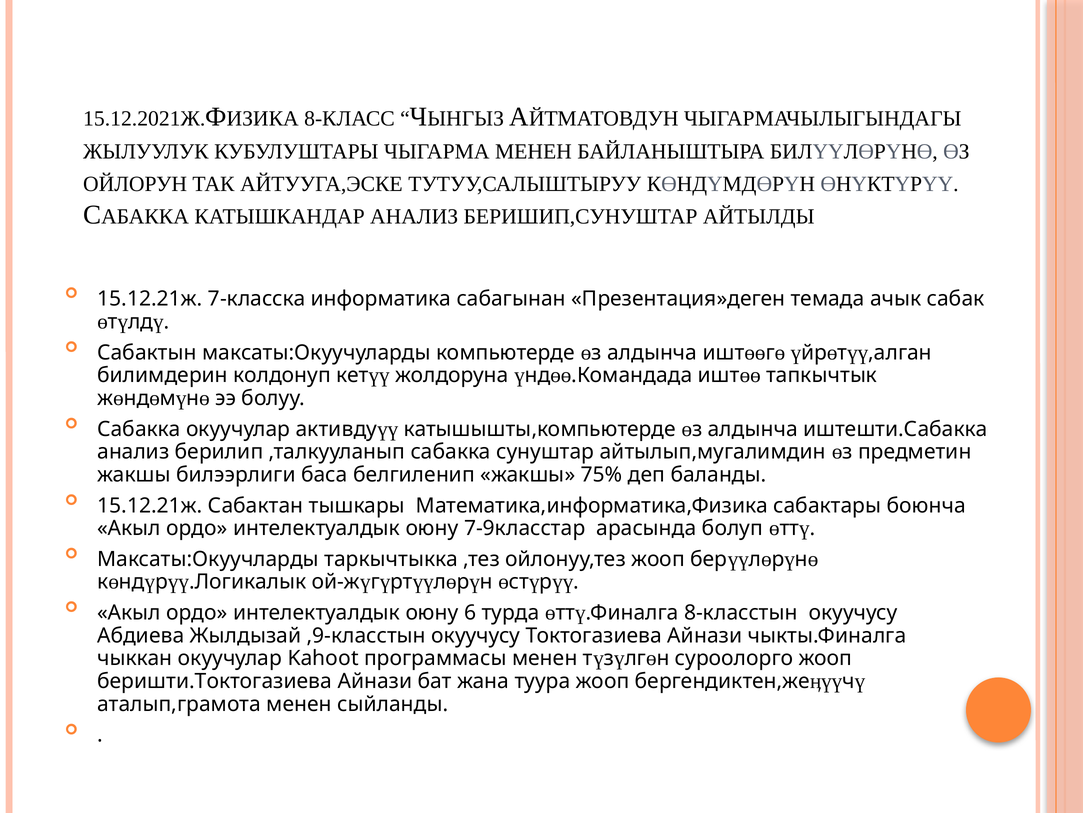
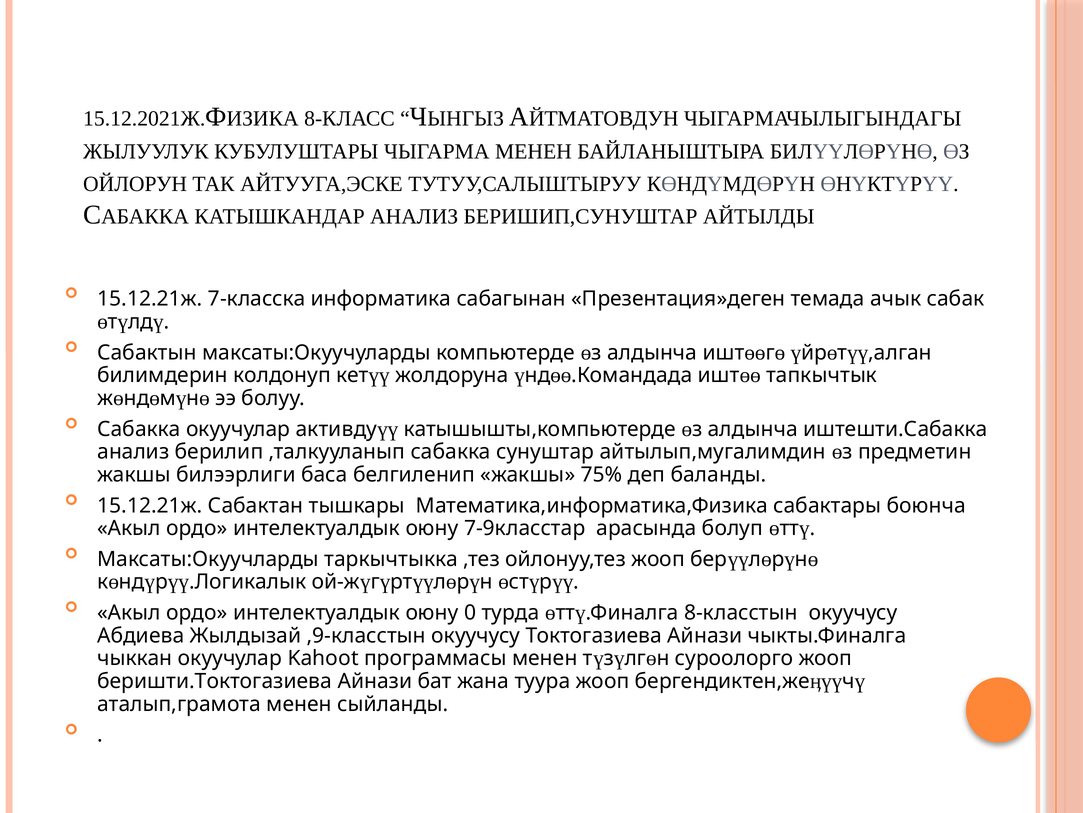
6: 6 -> 0
